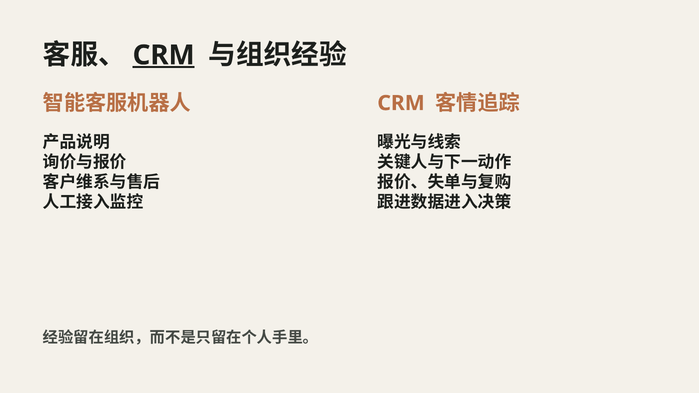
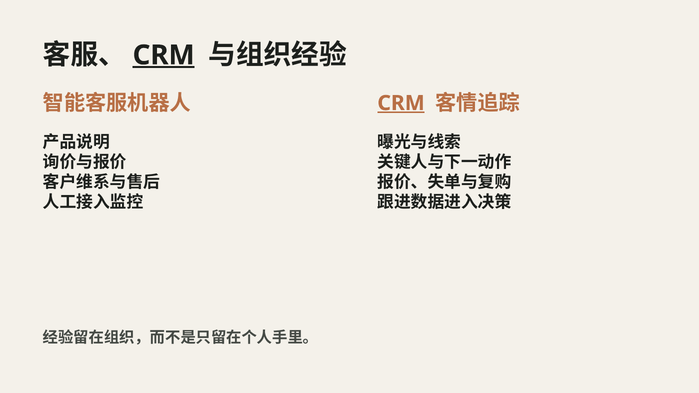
CRM at (401, 103) underline: none -> present
